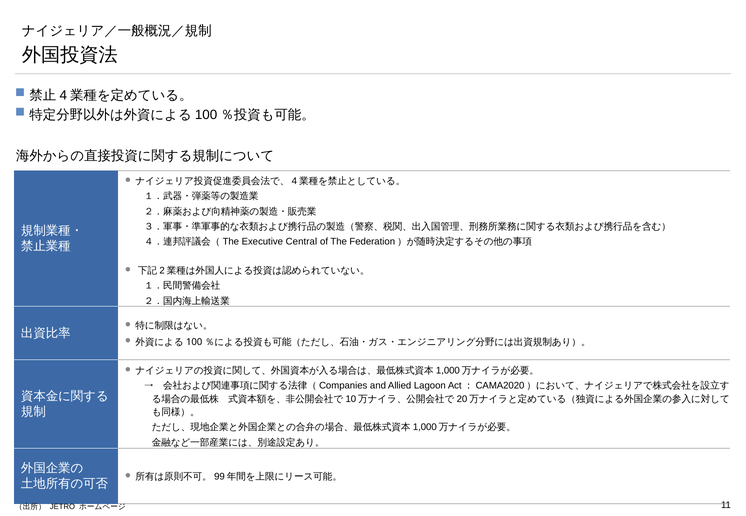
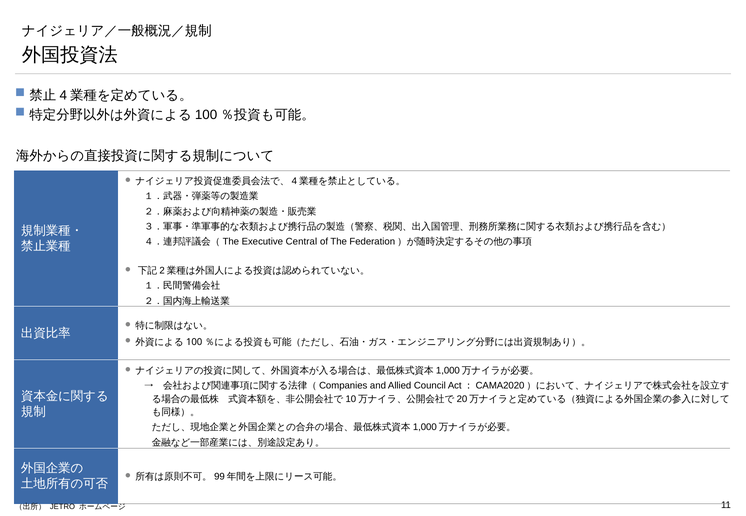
Lagoon: Lagoon -> Council
